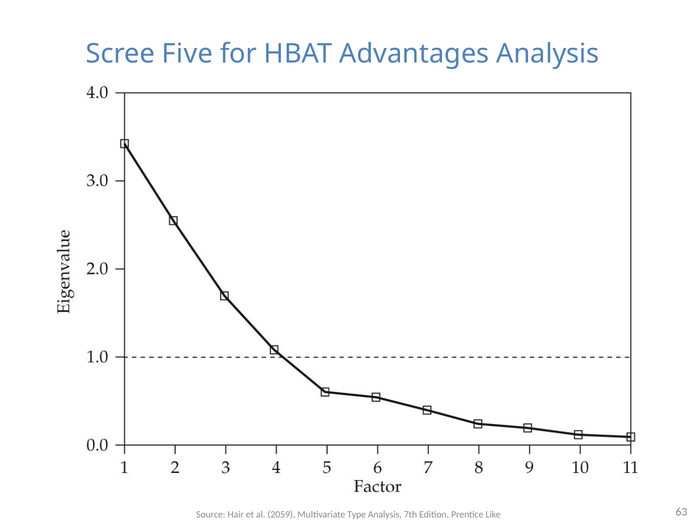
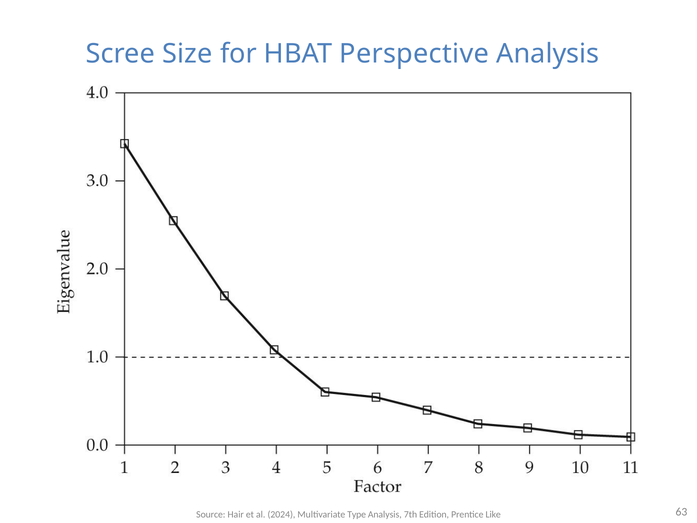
Five: Five -> Size
Advantages: Advantages -> Perspective
2059: 2059 -> 2024
